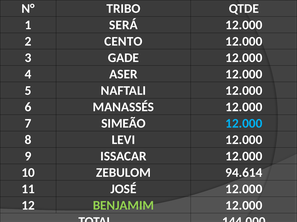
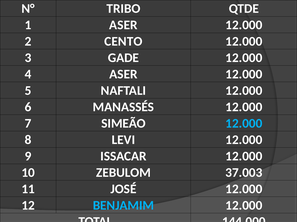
1 SERÁ: SERÁ -> ASER
94.614: 94.614 -> 37.003
BENJAMIM colour: light green -> light blue
